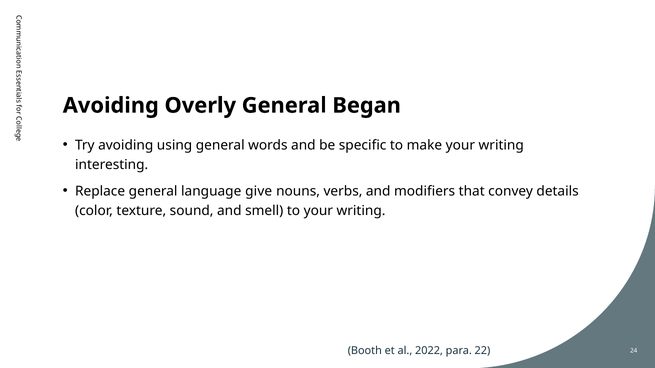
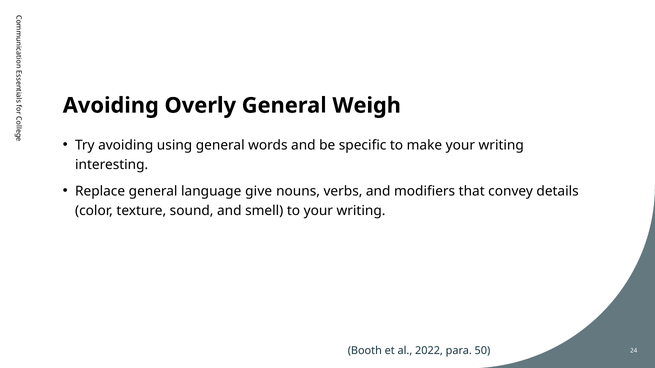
Began: Began -> Weigh
22: 22 -> 50
